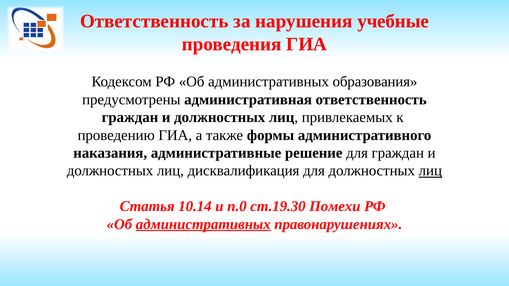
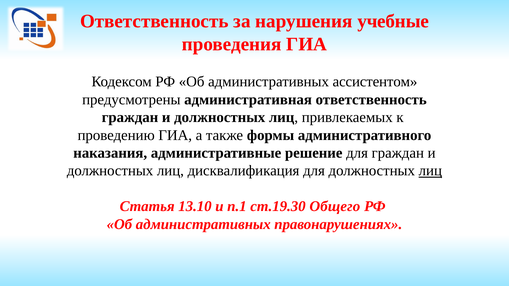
образования: образования -> ассистентом
10.14: 10.14 -> 13.10
п.0: п.0 -> п.1
Помехи: Помехи -> Общего
административных at (203, 224) underline: present -> none
